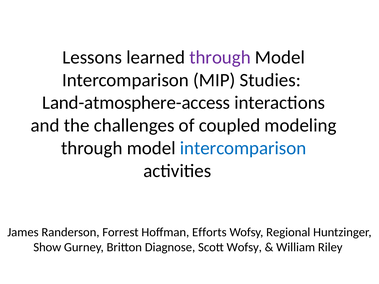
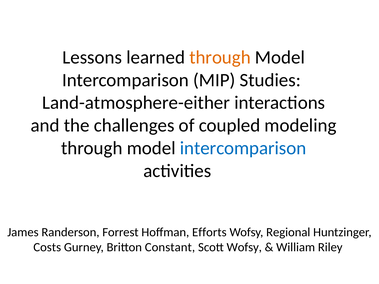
through at (220, 57) colour: purple -> orange
Land-atmosphere-access: Land-atmosphere-access -> Land-atmosphere-either
Show: Show -> Costs
Diagnose: Diagnose -> Constant
